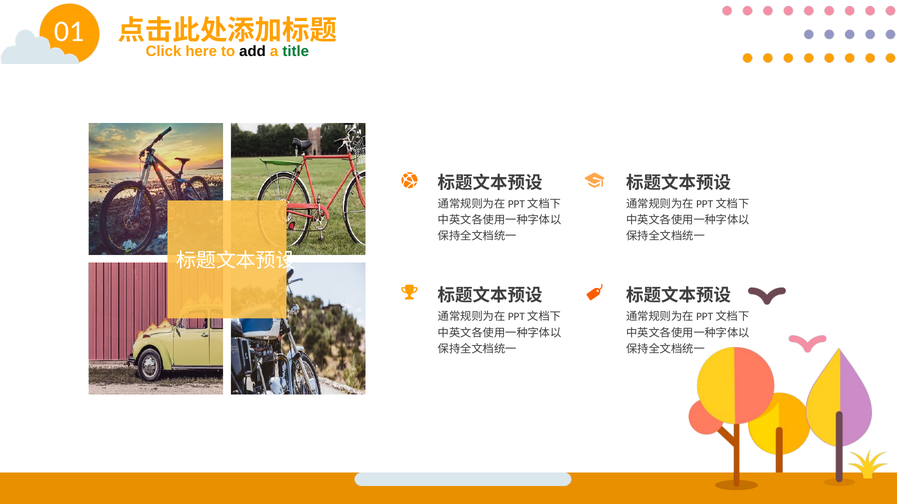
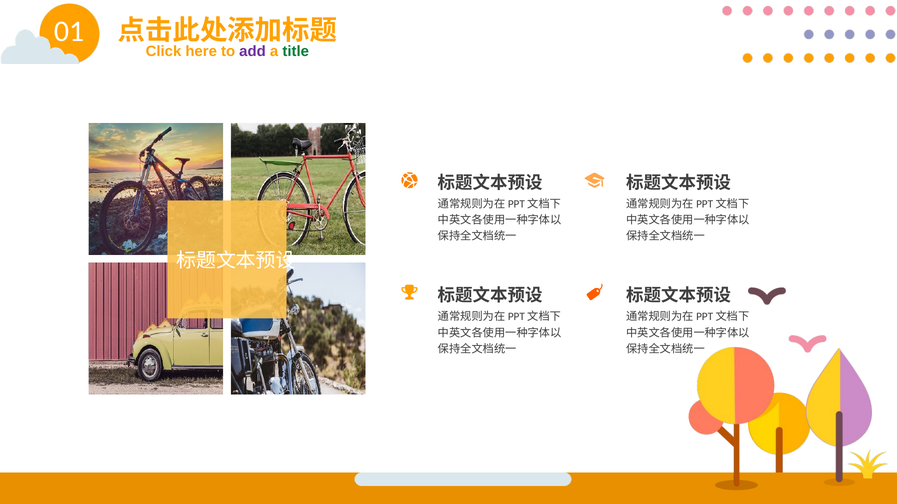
add colour: black -> purple
